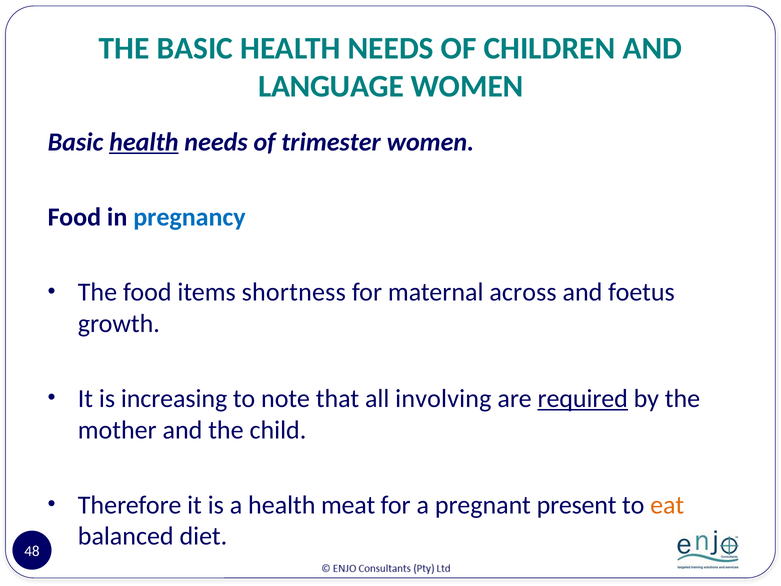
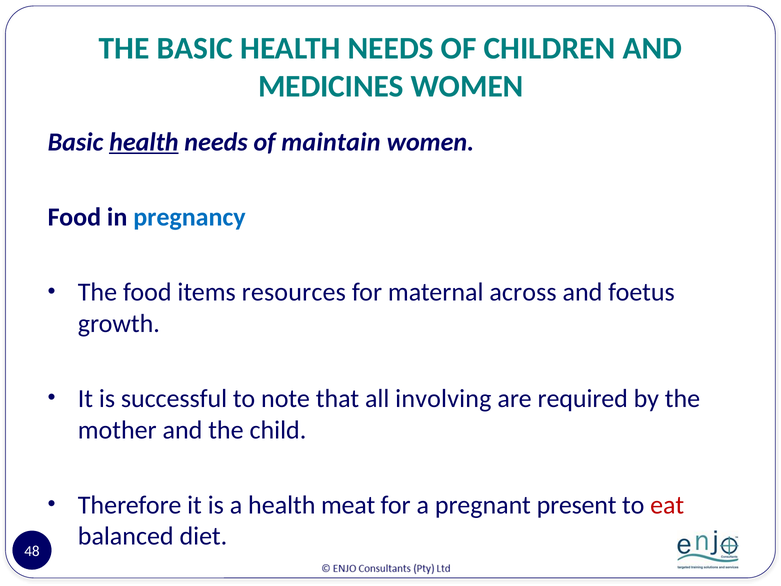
LANGUAGE: LANGUAGE -> MEDICINES
trimester: trimester -> maintain
shortness: shortness -> resources
increasing: increasing -> successful
required underline: present -> none
eat colour: orange -> red
